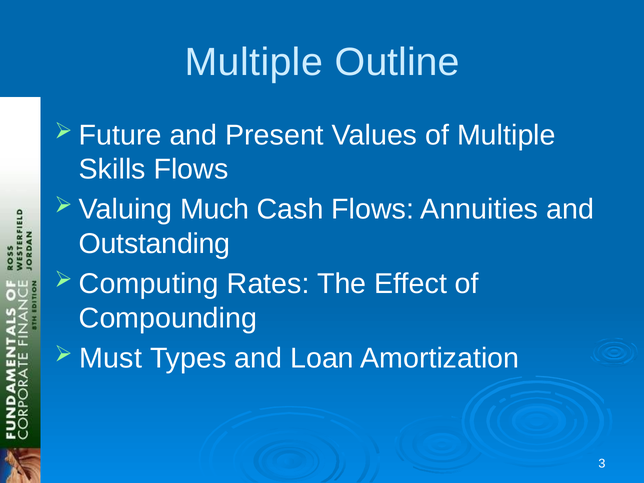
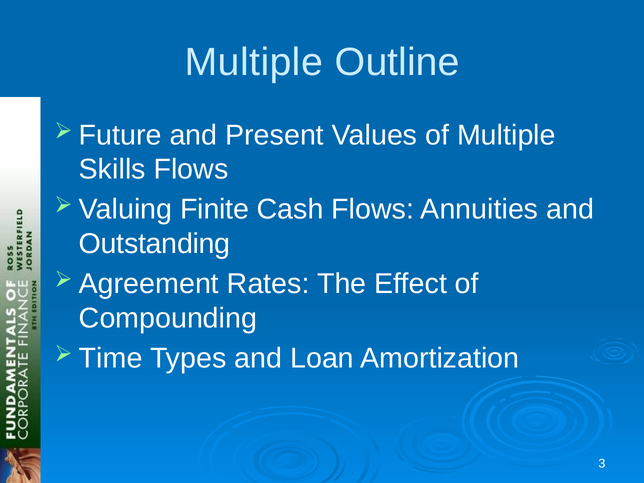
Much: Much -> Finite
Computing: Computing -> Agreement
Must: Must -> Time
